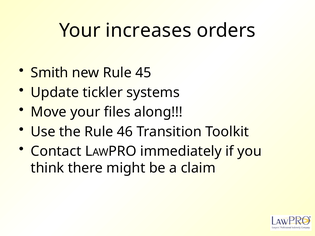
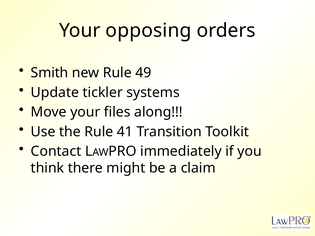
increases: increases -> opposing
45: 45 -> 49
46: 46 -> 41
